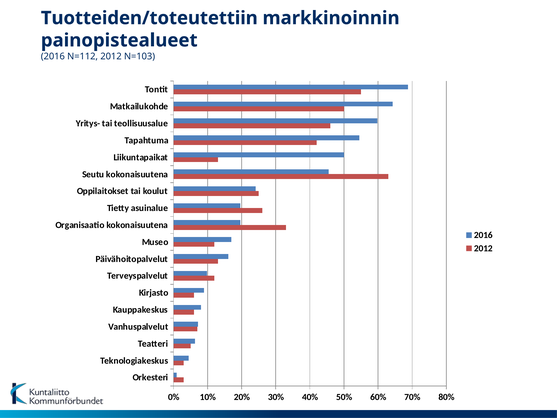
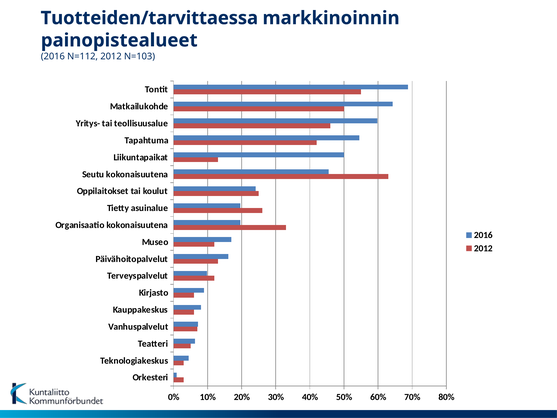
Tuotteiden/toteutettiin: Tuotteiden/toteutettiin -> Tuotteiden/tarvittaessa
